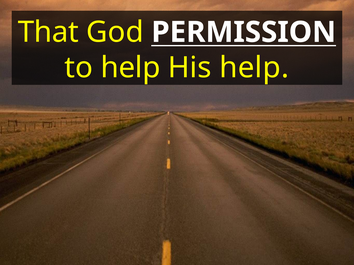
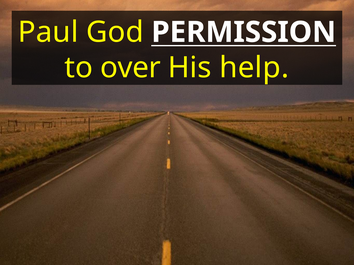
That: That -> Paul
to help: help -> over
